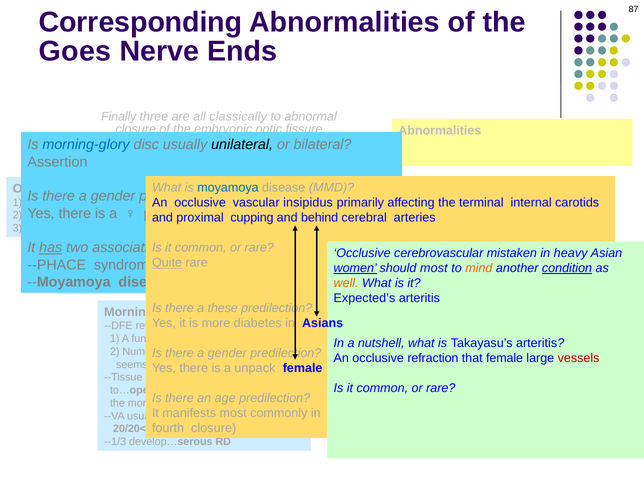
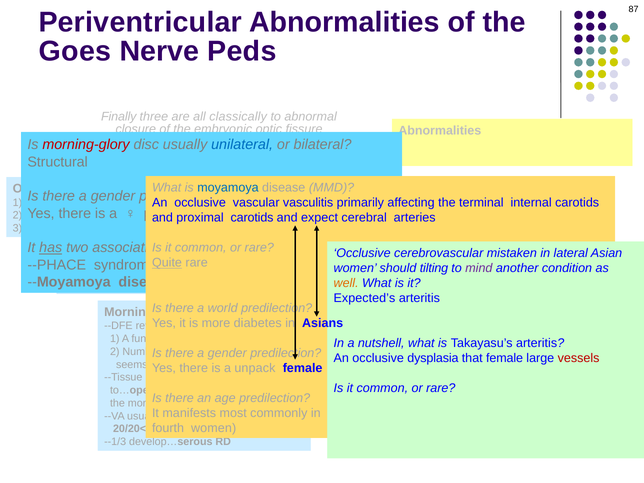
Corresponding: Corresponding -> Periventricular
Nerve Ends: Ends -> Peds
morning-glory at (86, 145) colour: blue -> red
unilateral colour: black -> blue
Assertion: Assertion -> Structural
insipidus: insipidus -> vasculitis
cupping at (252, 218): cupping -> carotids
behind: behind -> expect
heavy: heavy -> lateral
women at (355, 268) underline: present -> none
should most: most -> tilting
mind colour: orange -> purple
condition underline: present -> none
these: these -> world
occlusive refraction: refraction -> dysplasia
closure at (214, 428): closure -> women
